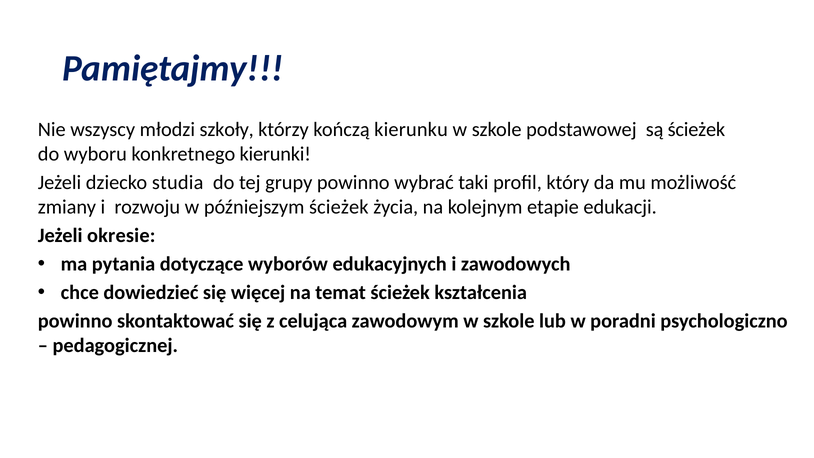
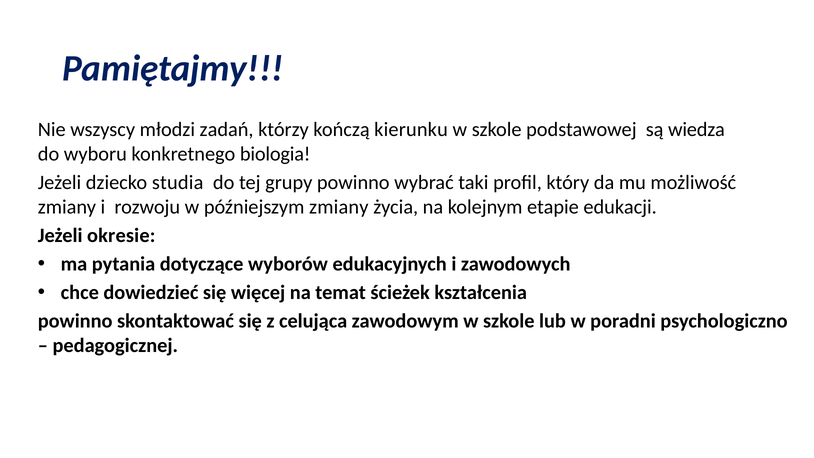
szkoły: szkoły -> zadań
są ścieżek: ścieżek -> wiedza
kierunki: kierunki -> biologia
późniejszym ścieżek: ścieżek -> zmiany
